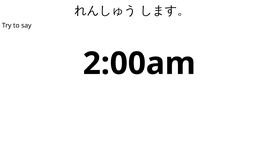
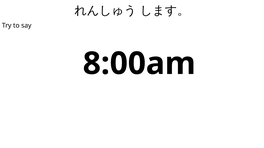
2:00am: 2:00am -> 8:00am
